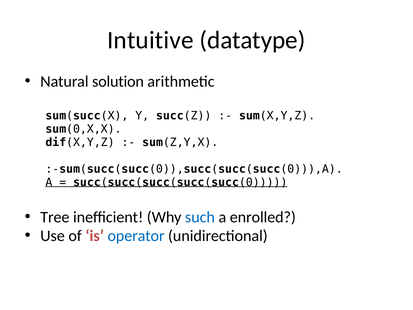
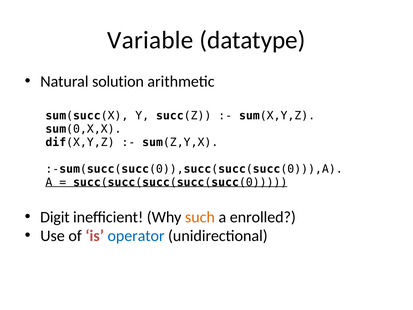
Intuitive: Intuitive -> Variable
Tree: Tree -> Digit
such colour: blue -> orange
